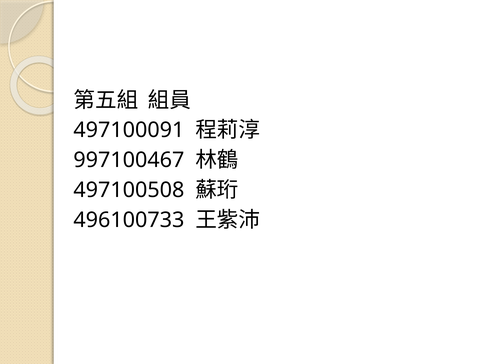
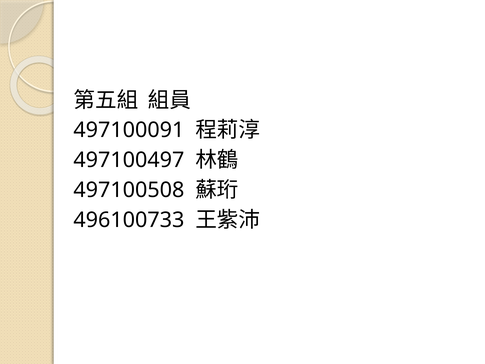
997100467: 997100467 -> 497100497
